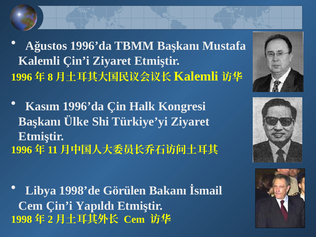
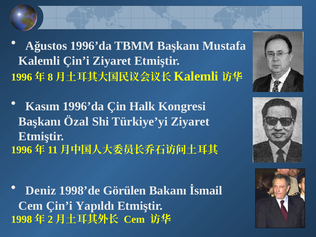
Ülke: Ülke -> Özal
Libya: Libya -> Deniz
